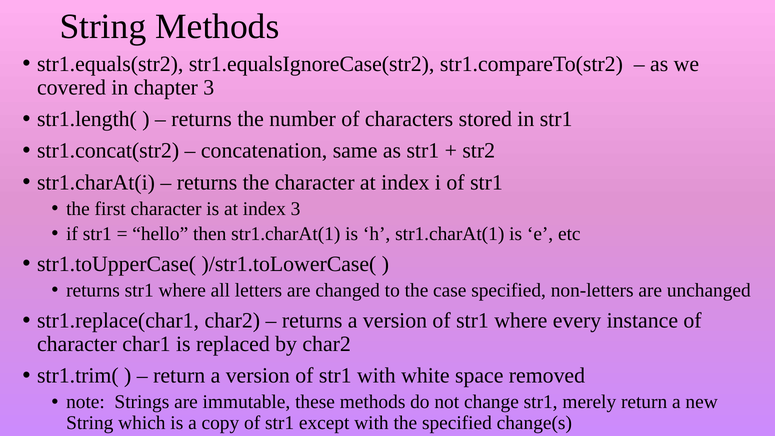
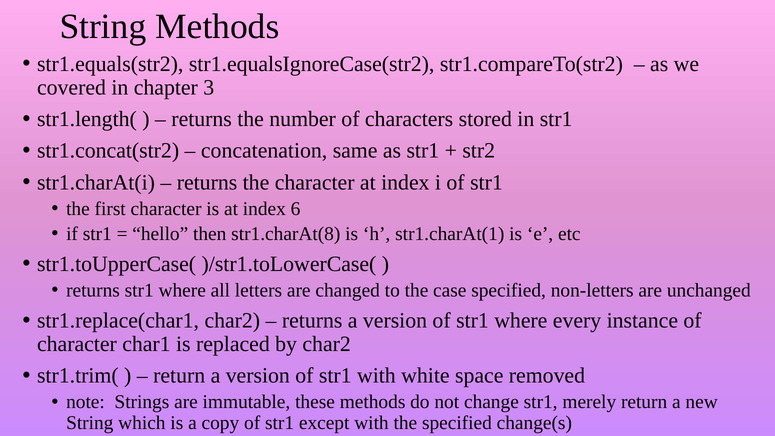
index 3: 3 -> 6
then str1.charAt(1: str1.charAt(1 -> str1.charAt(8
